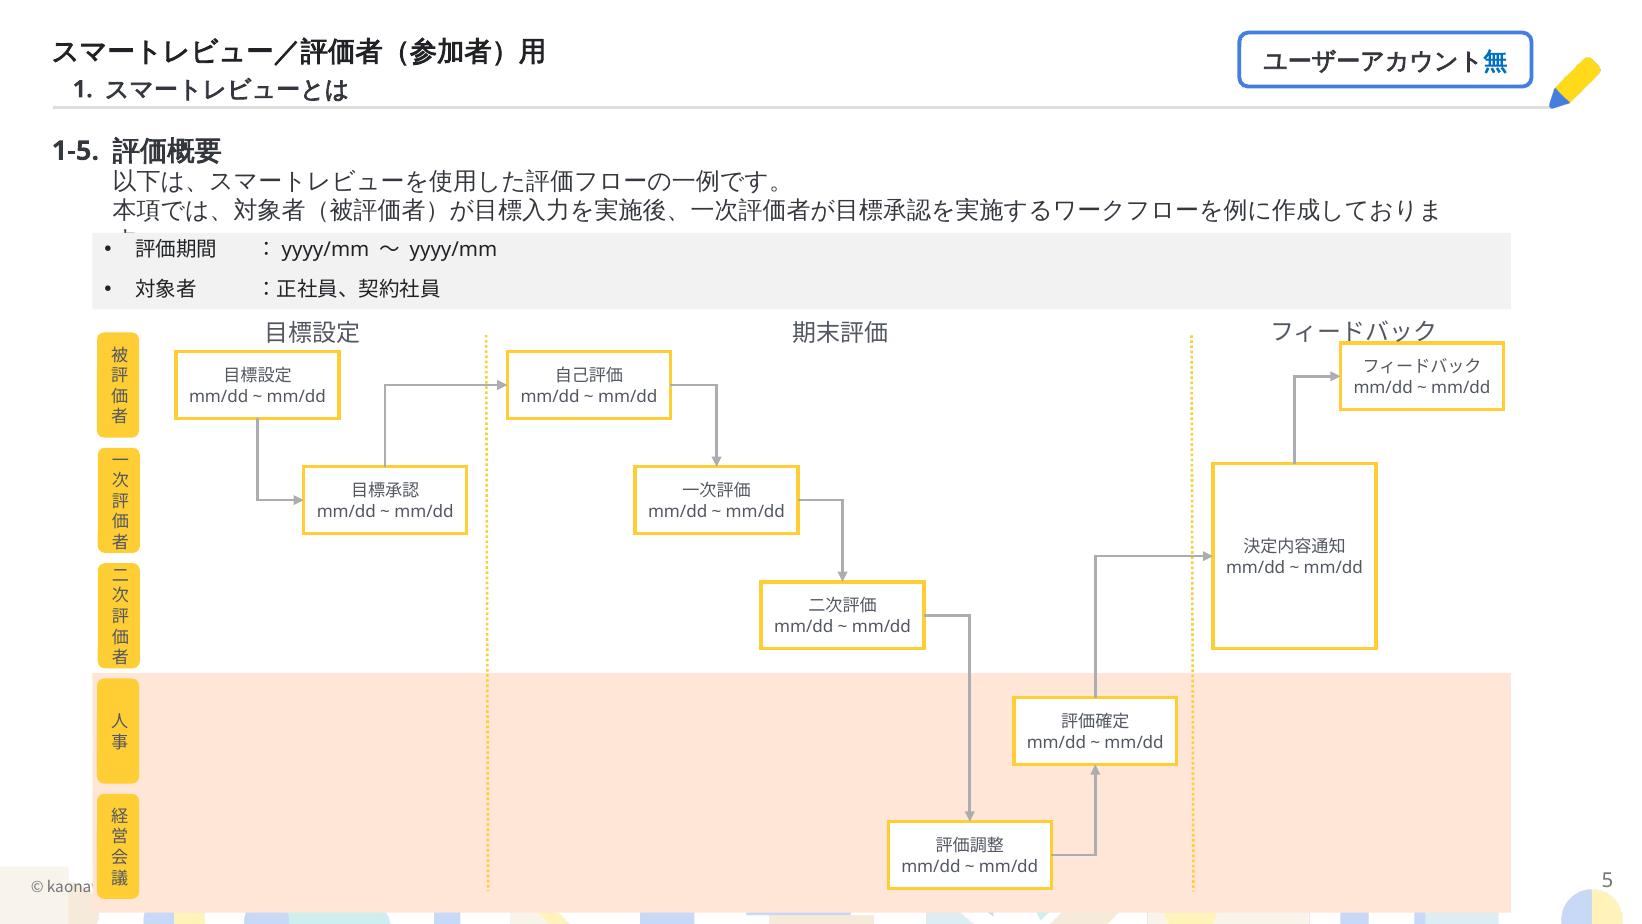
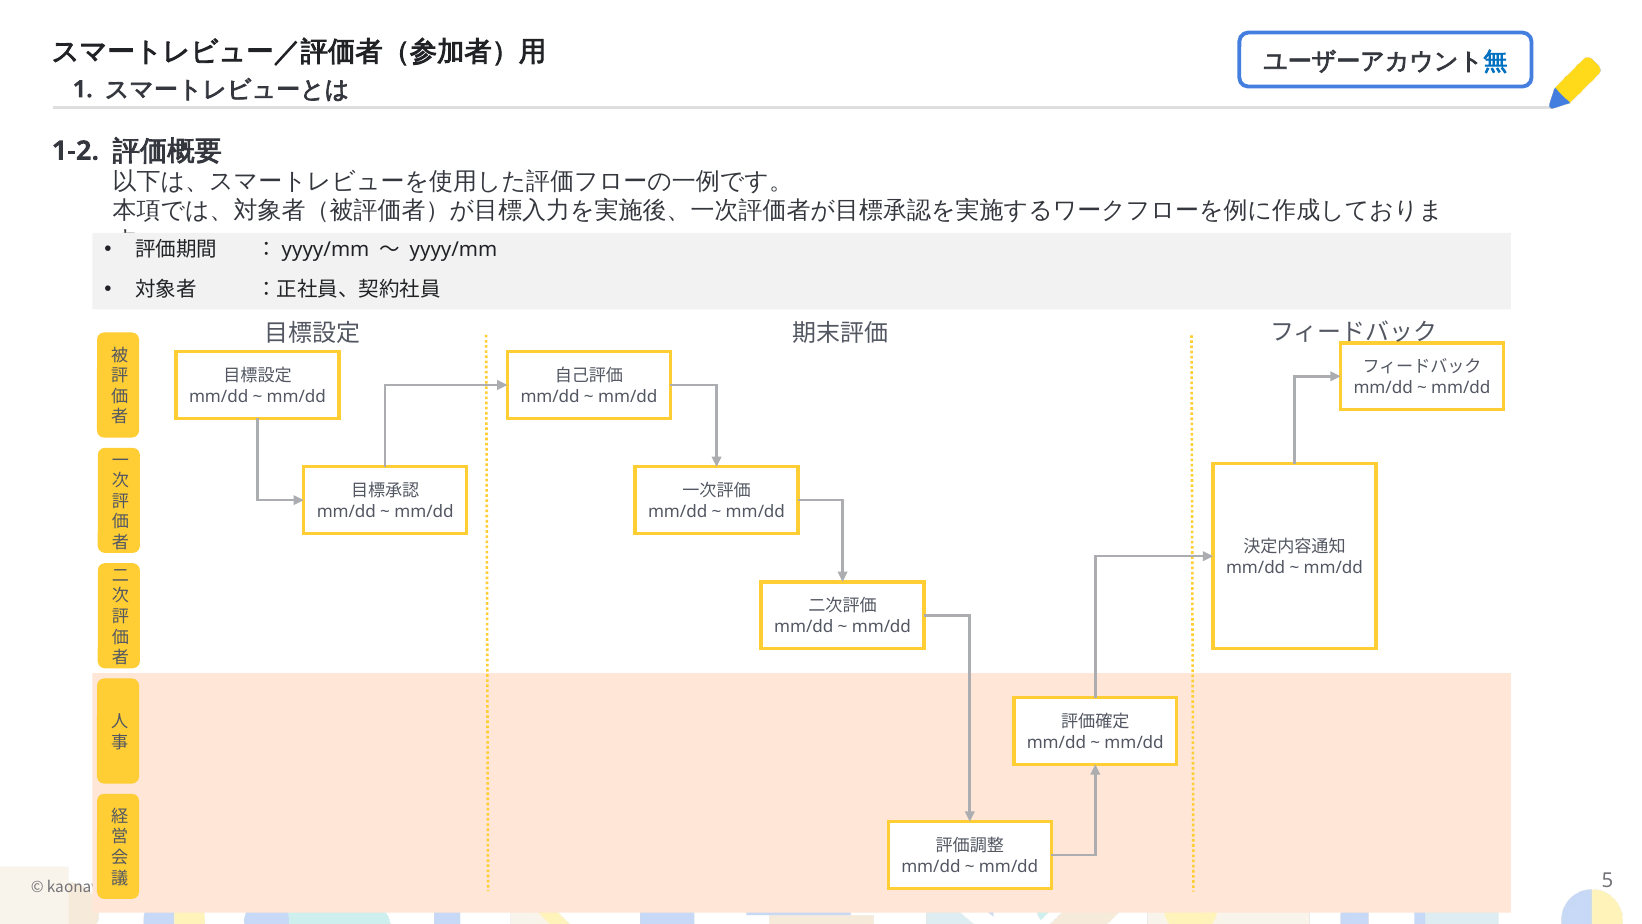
1-5: 1-5 -> 1-2
